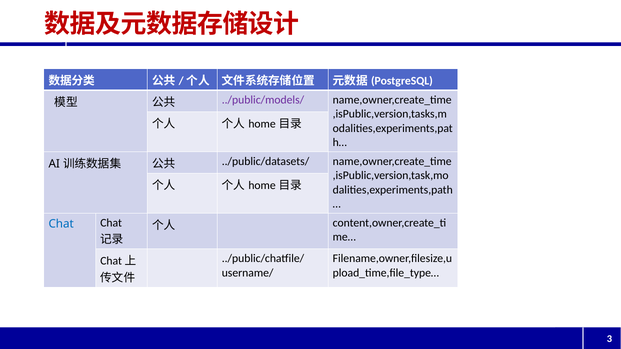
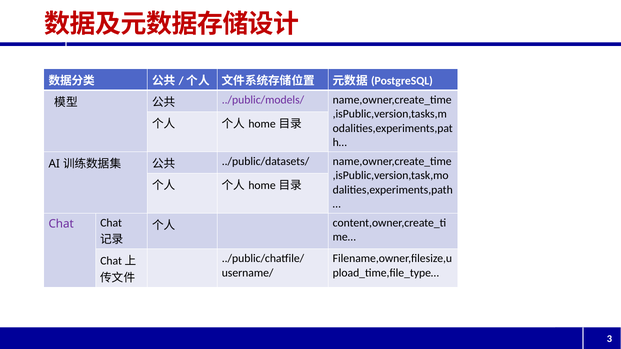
Chat at (61, 224) colour: blue -> purple
